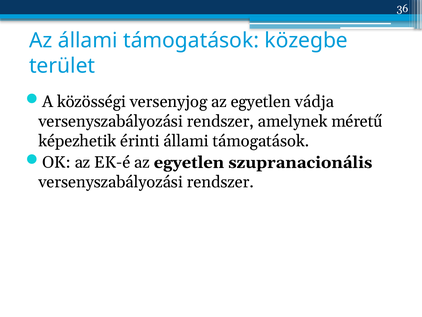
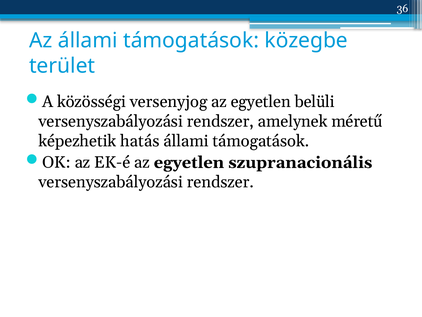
vádja: vádja -> belüli
érinti: érinti -> hatás
